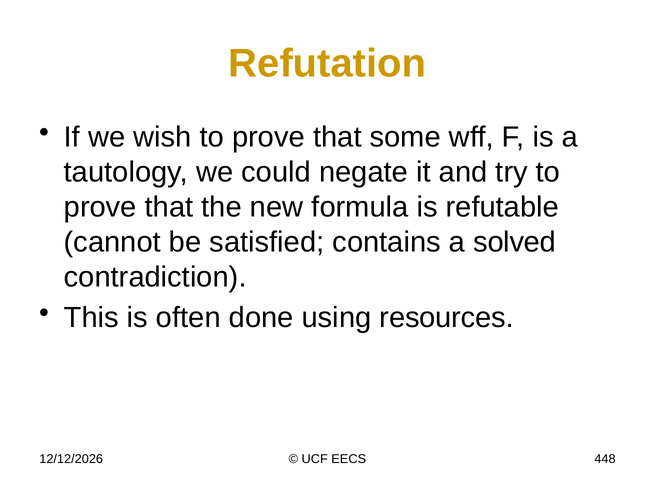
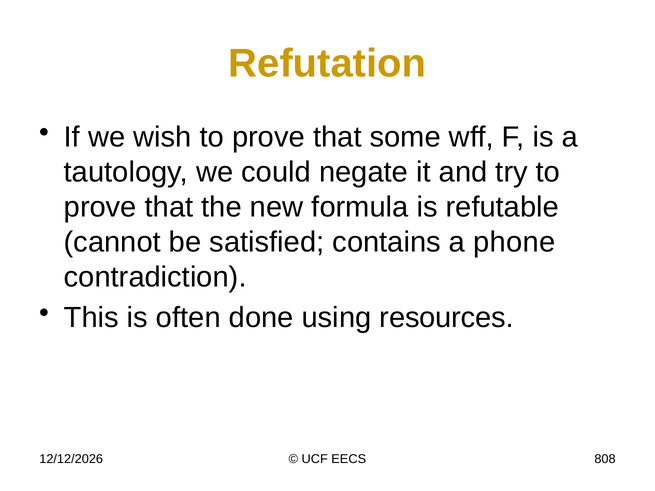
solved: solved -> phone
448: 448 -> 808
